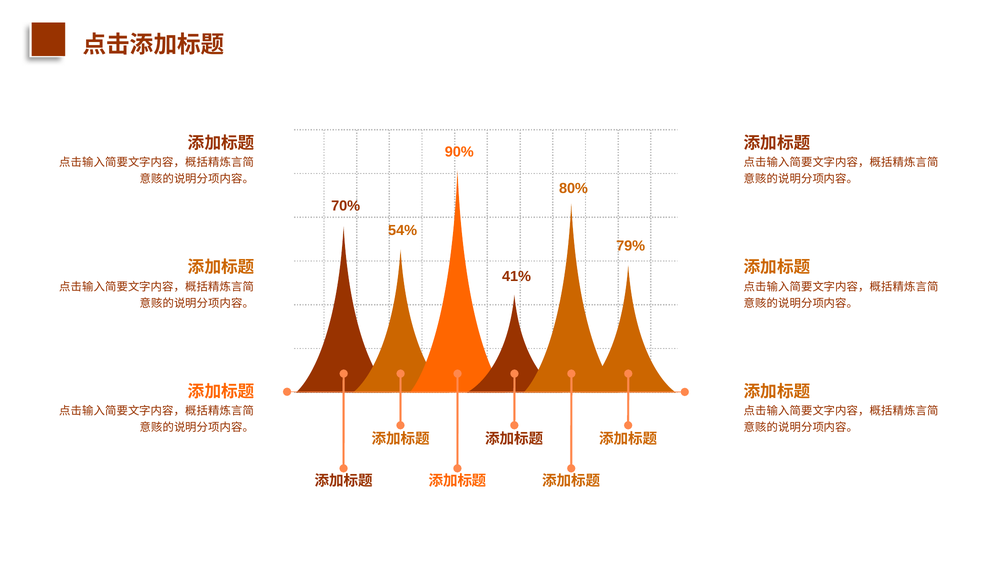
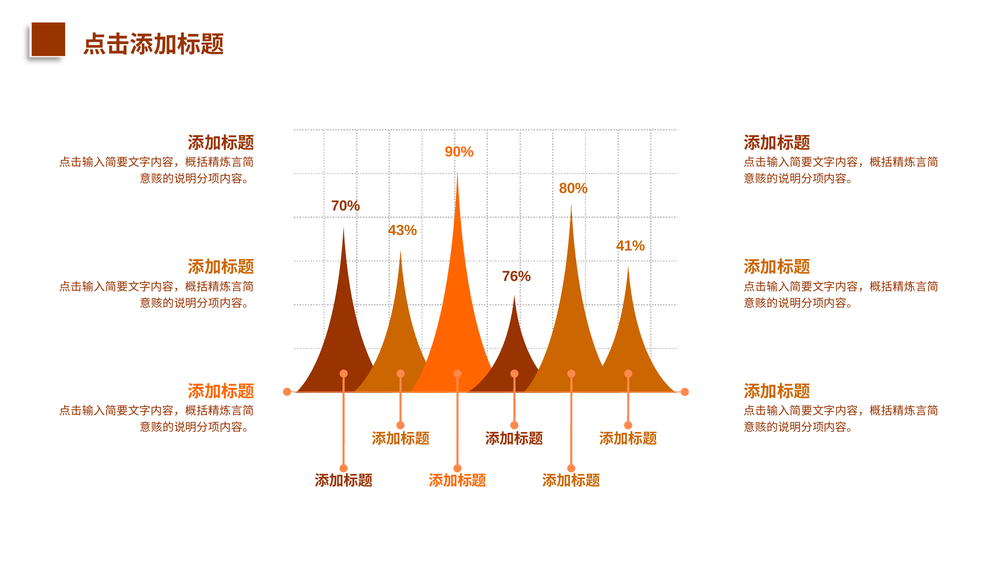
54%: 54% -> 43%
79%: 79% -> 41%
41%: 41% -> 76%
